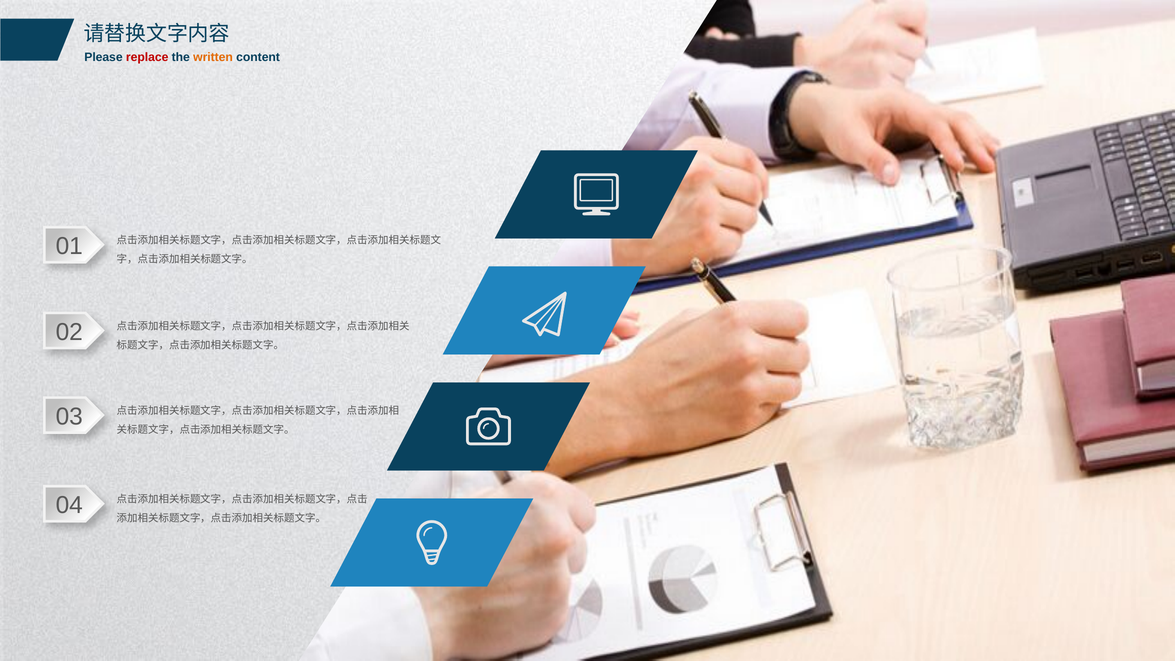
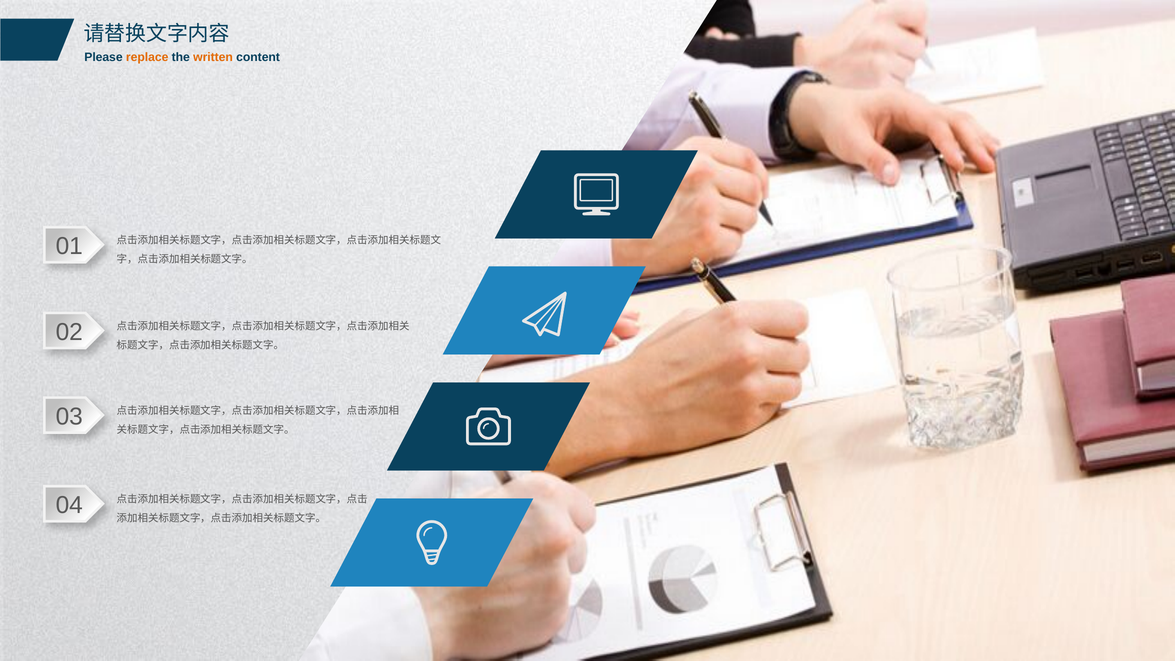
replace colour: red -> orange
